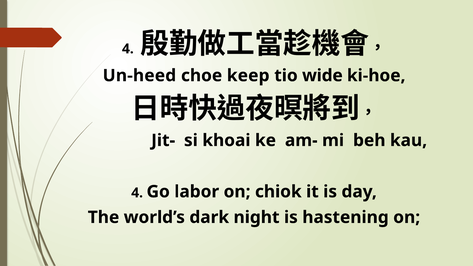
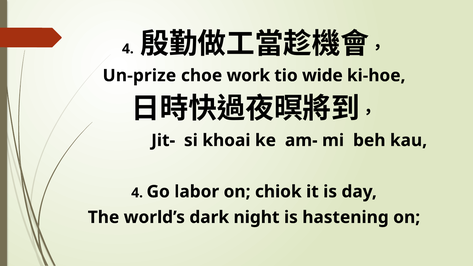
Un-heed: Un-heed -> Un-prize
keep: keep -> work
